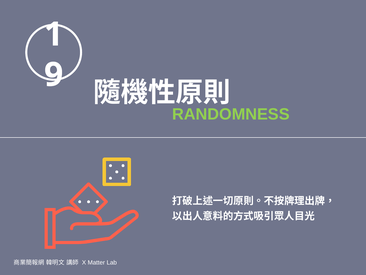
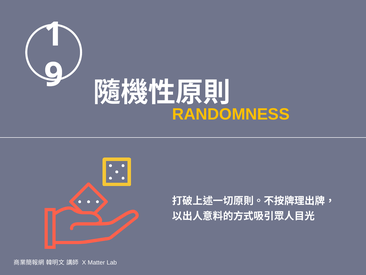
RANDOMNESS colour: light green -> yellow
